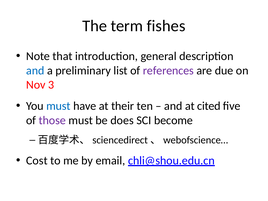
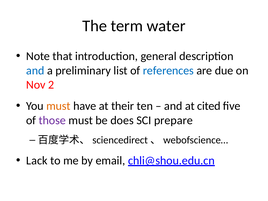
fishes: fishes -> water
references colour: purple -> blue
3: 3 -> 2
must at (58, 106) colour: blue -> orange
become: become -> prepare
Cost: Cost -> Lack
